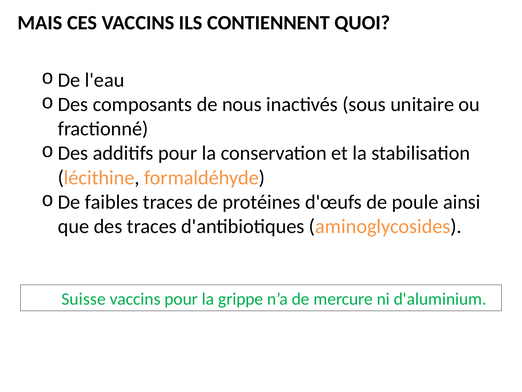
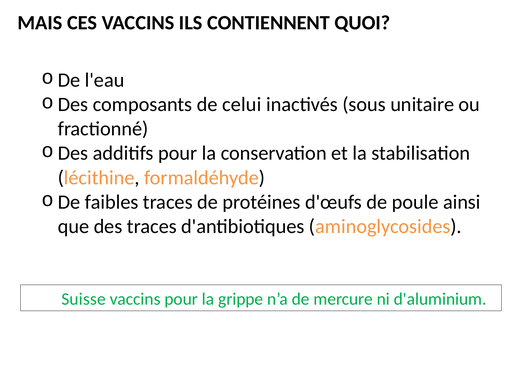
nous: nous -> celui
